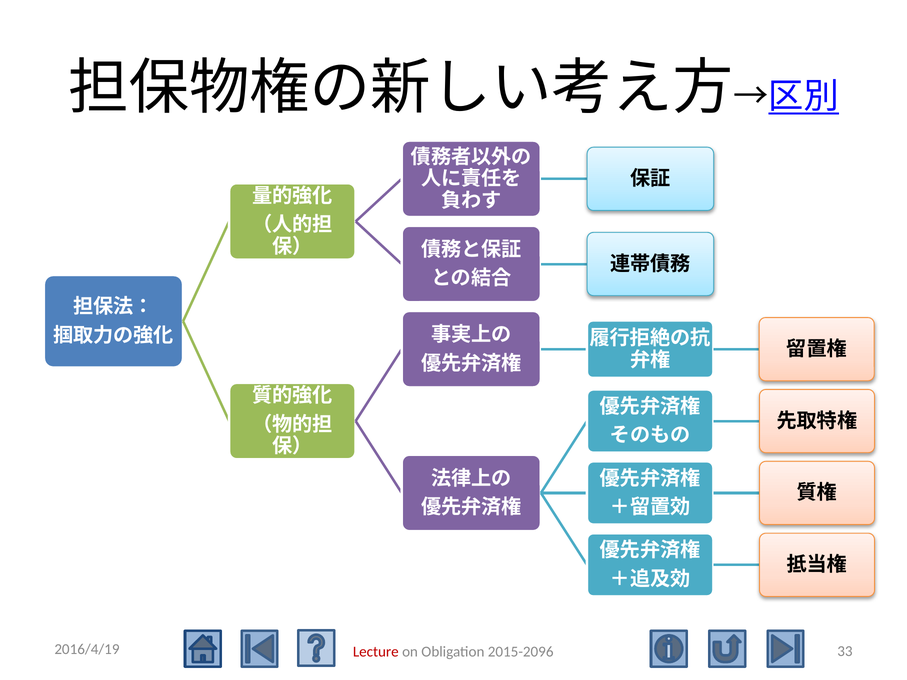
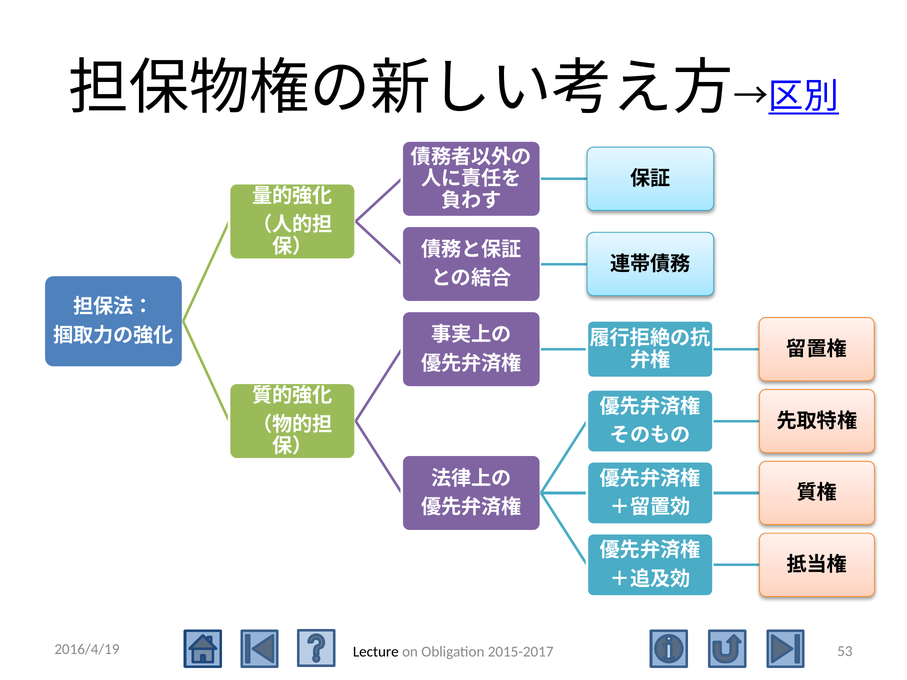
33: 33 -> 53
Lecture colour: red -> black
2015-2096: 2015-2096 -> 2015-2017
